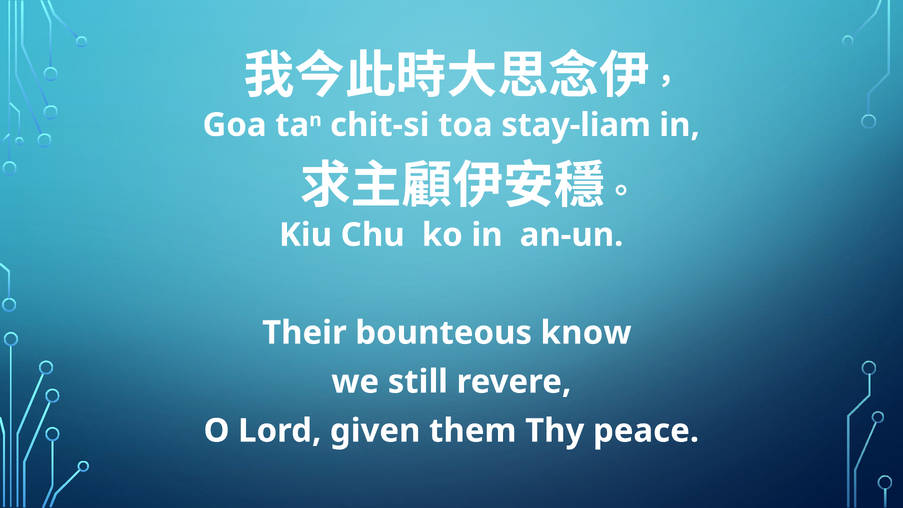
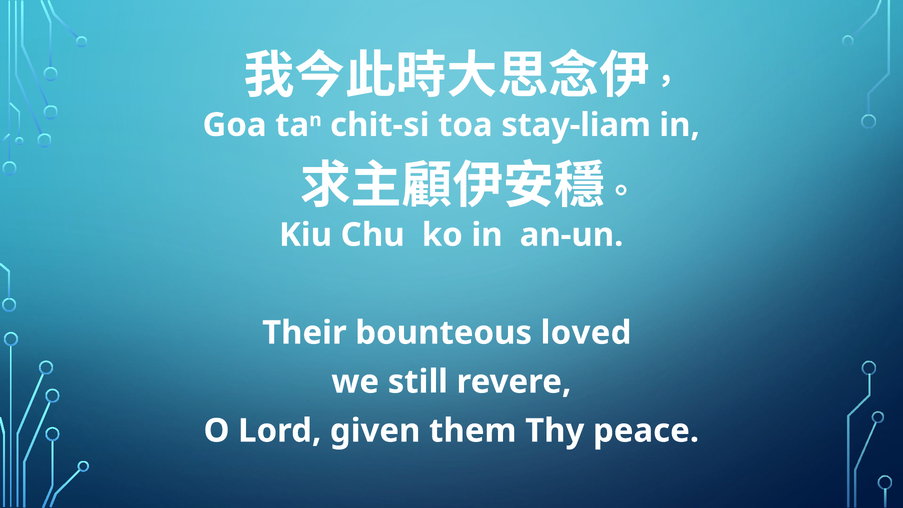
know: know -> loved
